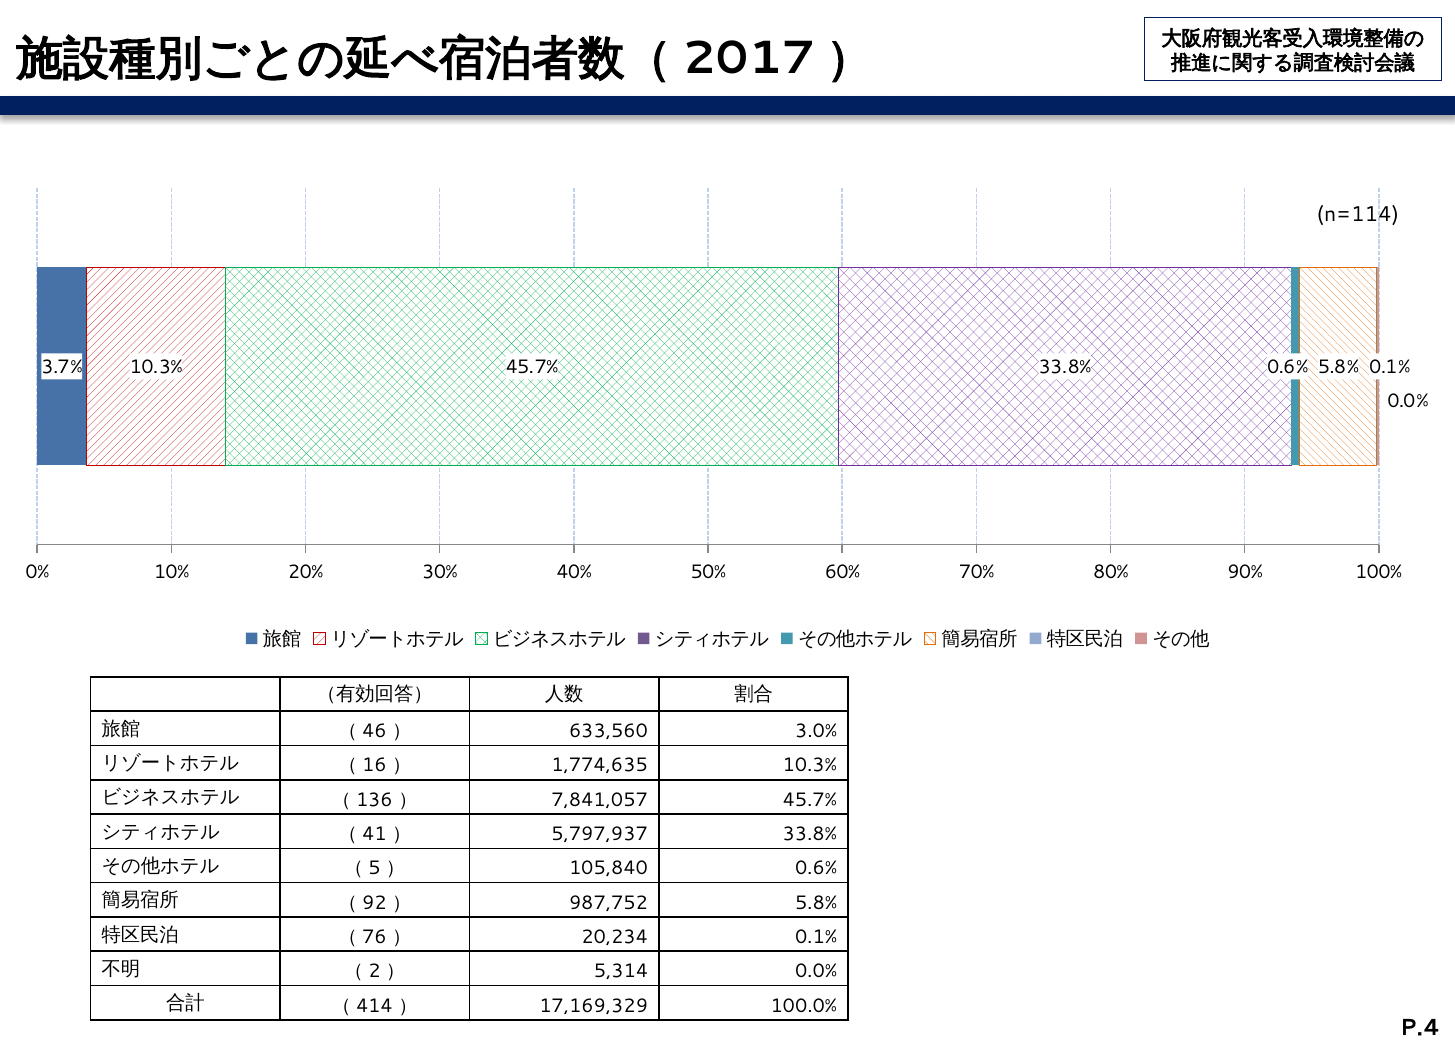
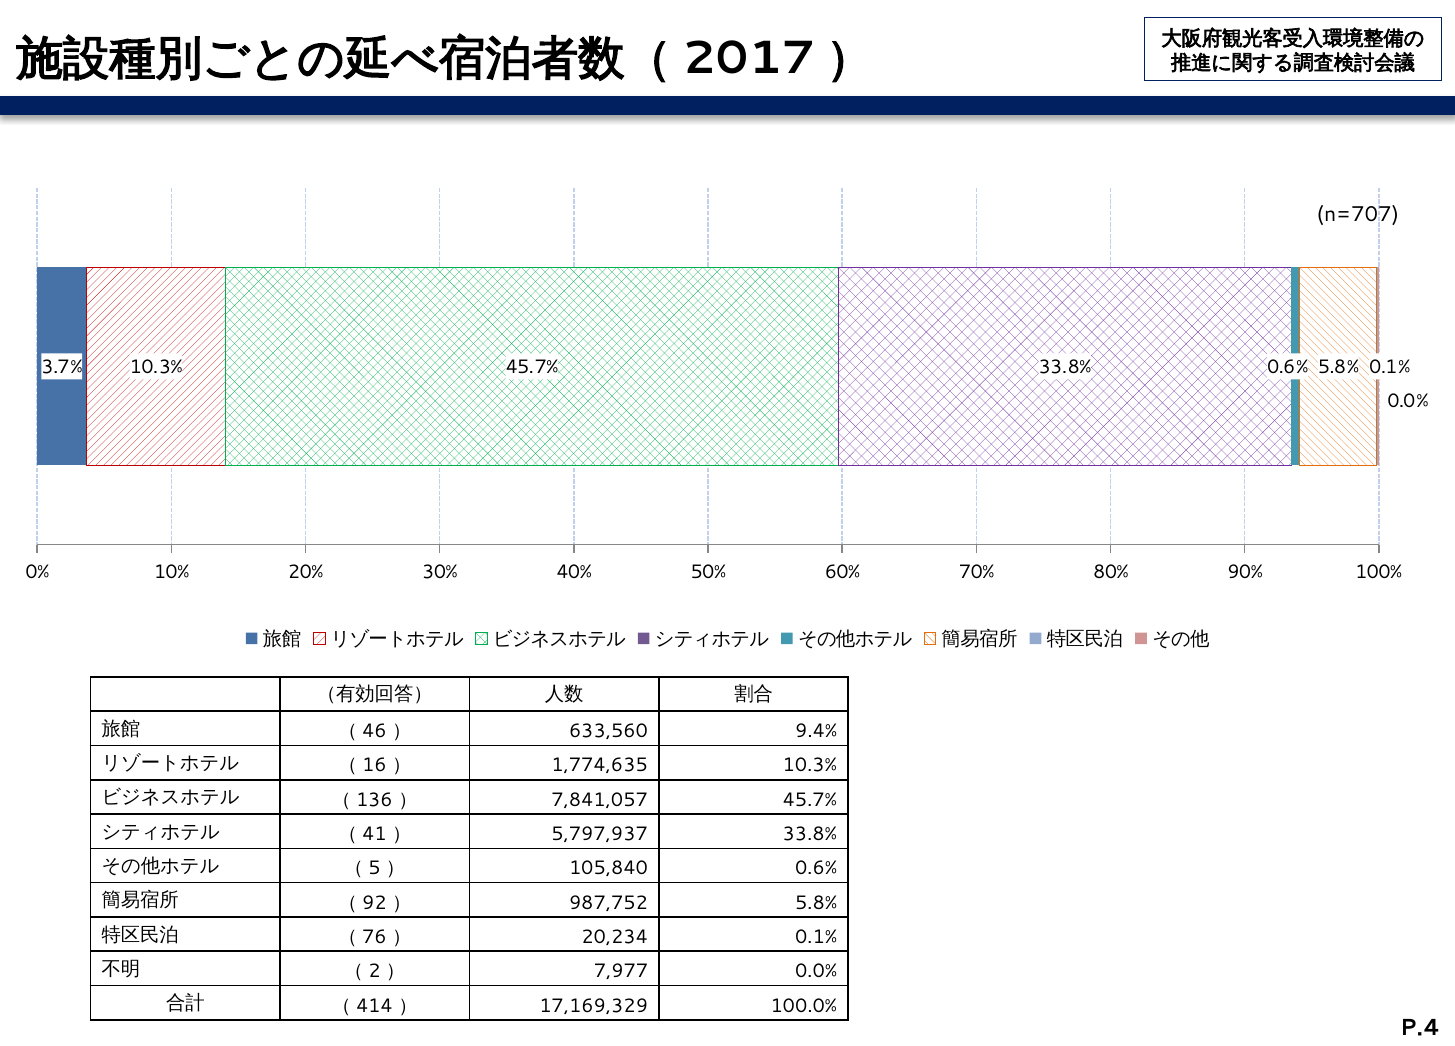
n=114: n=114 -> n=707
3.0%: 3.0% -> 9.4%
5,314: 5,314 -> 7,977
